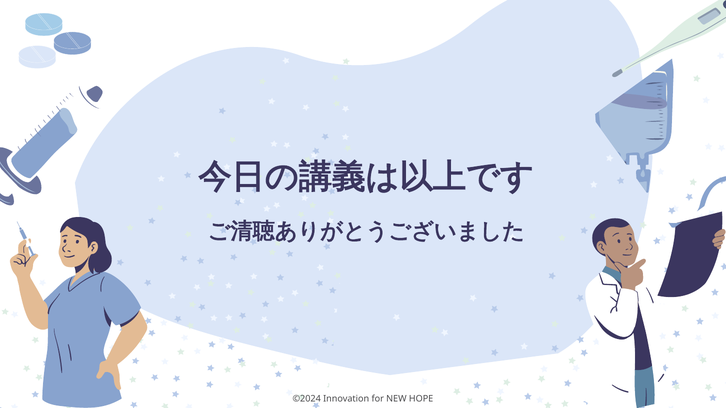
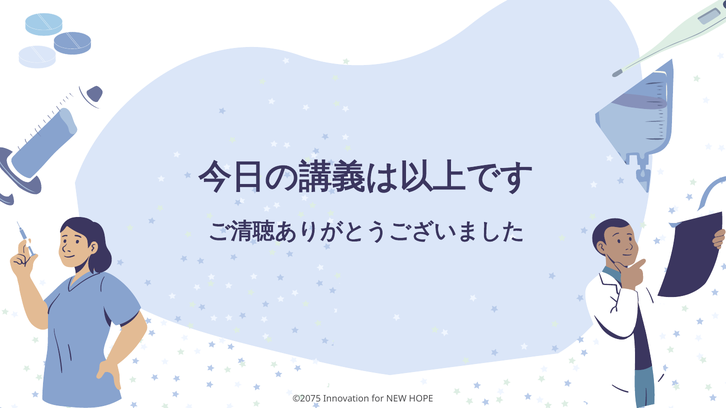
©2024: ©2024 -> ©2075
